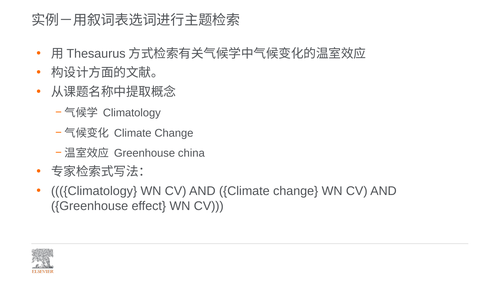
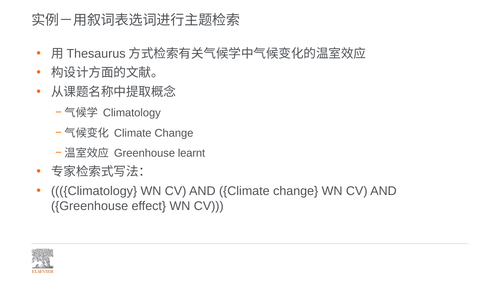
china: china -> learnt
